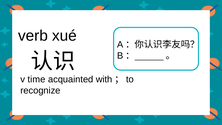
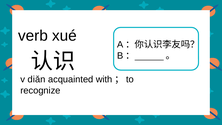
time: time -> diǎn
